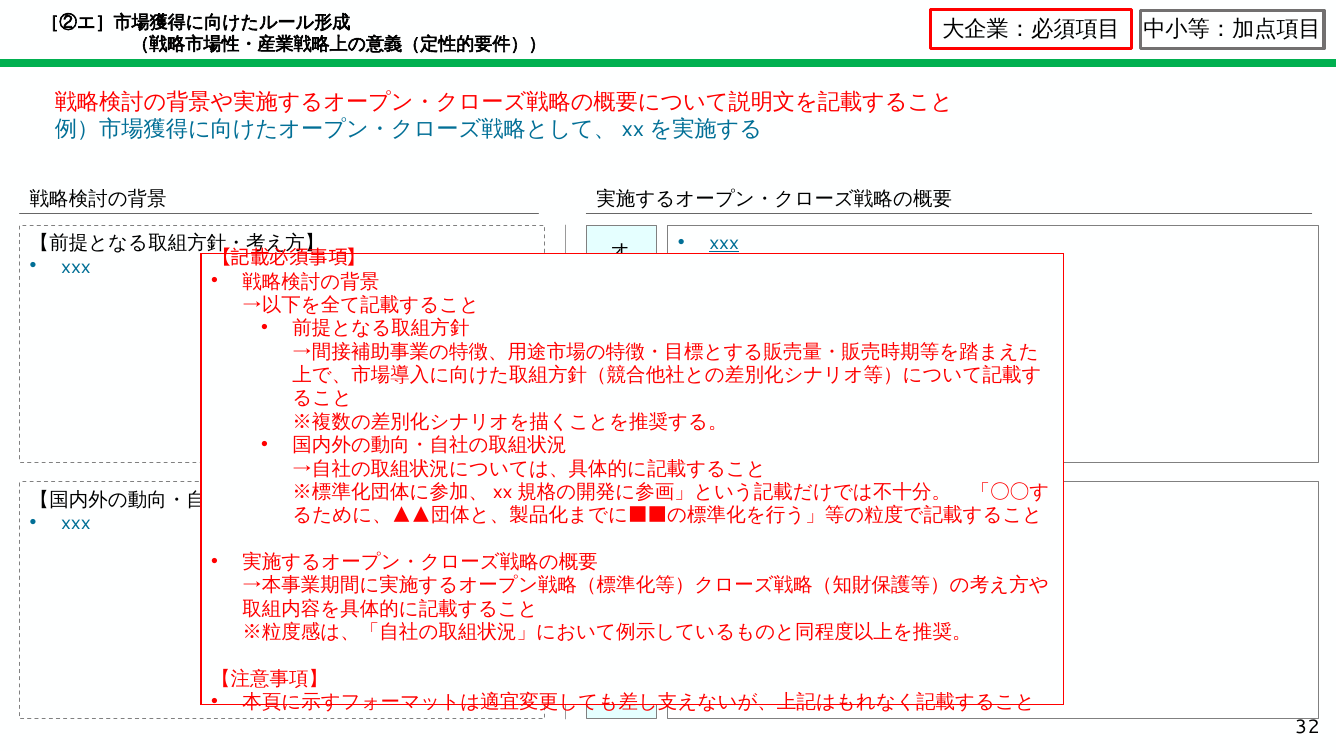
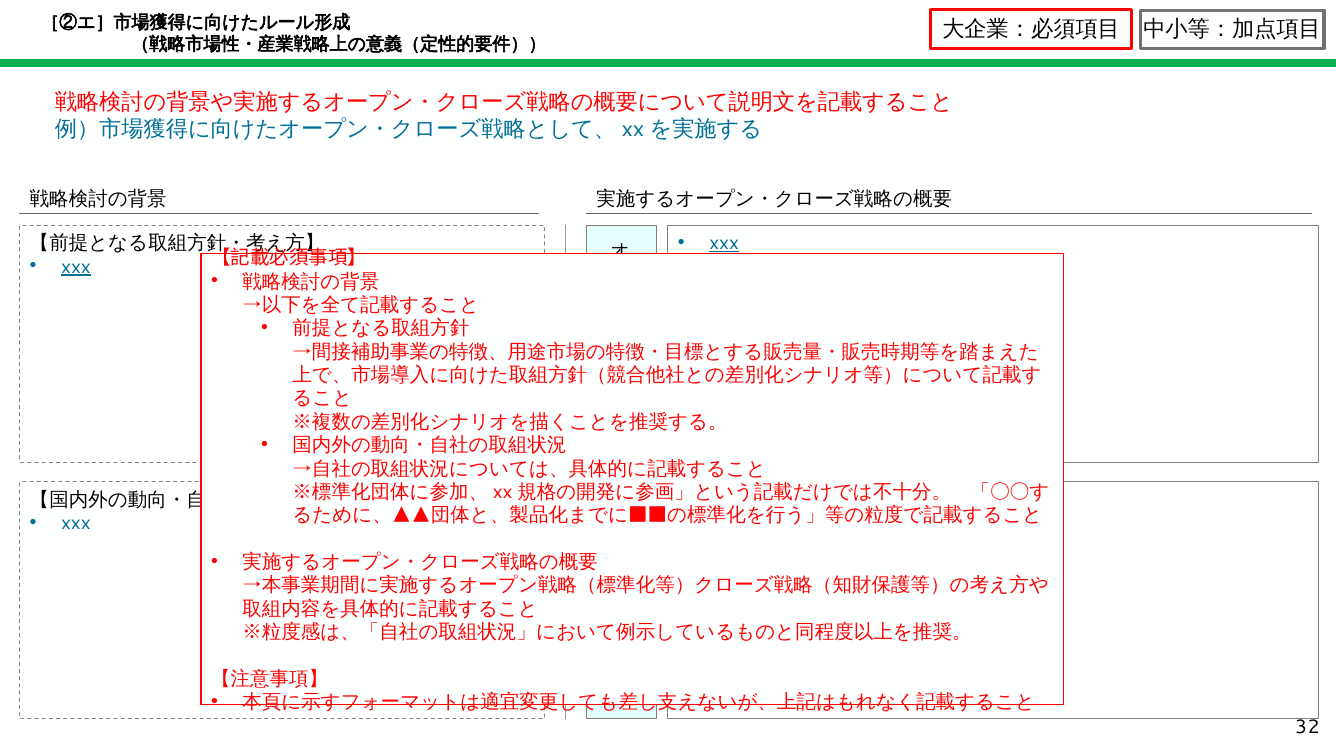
xxx at (76, 267) underline: none -> present
